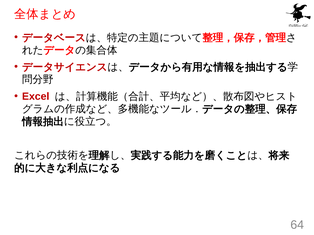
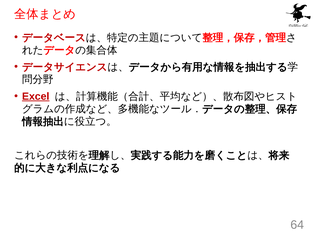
Excel underline: none -> present
